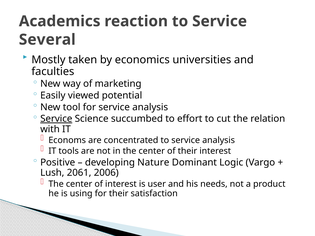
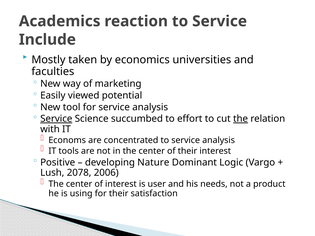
Several: Several -> Include
the at (241, 119) underline: none -> present
2061: 2061 -> 2078
